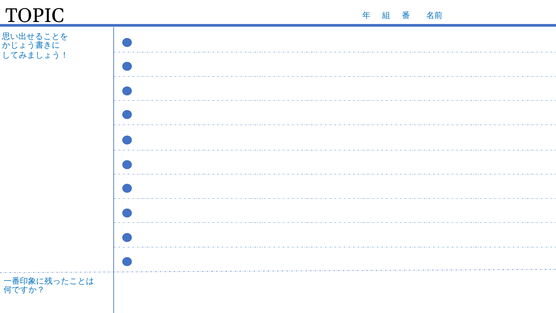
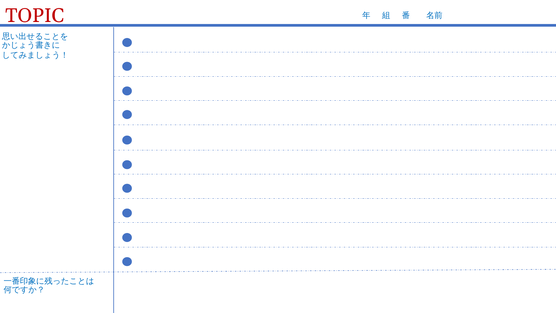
TOPIC colour: black -> red
